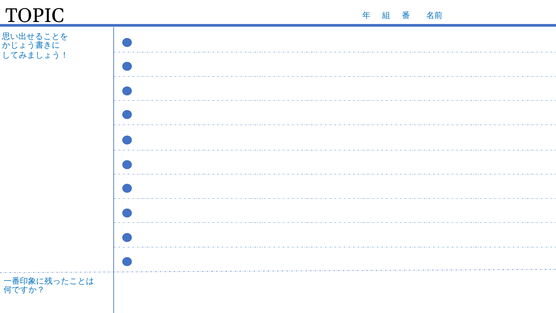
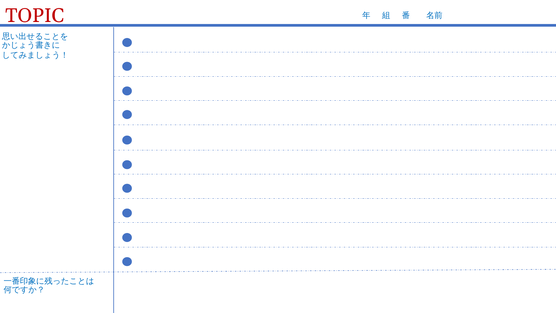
TOPIC colour: black -> red
